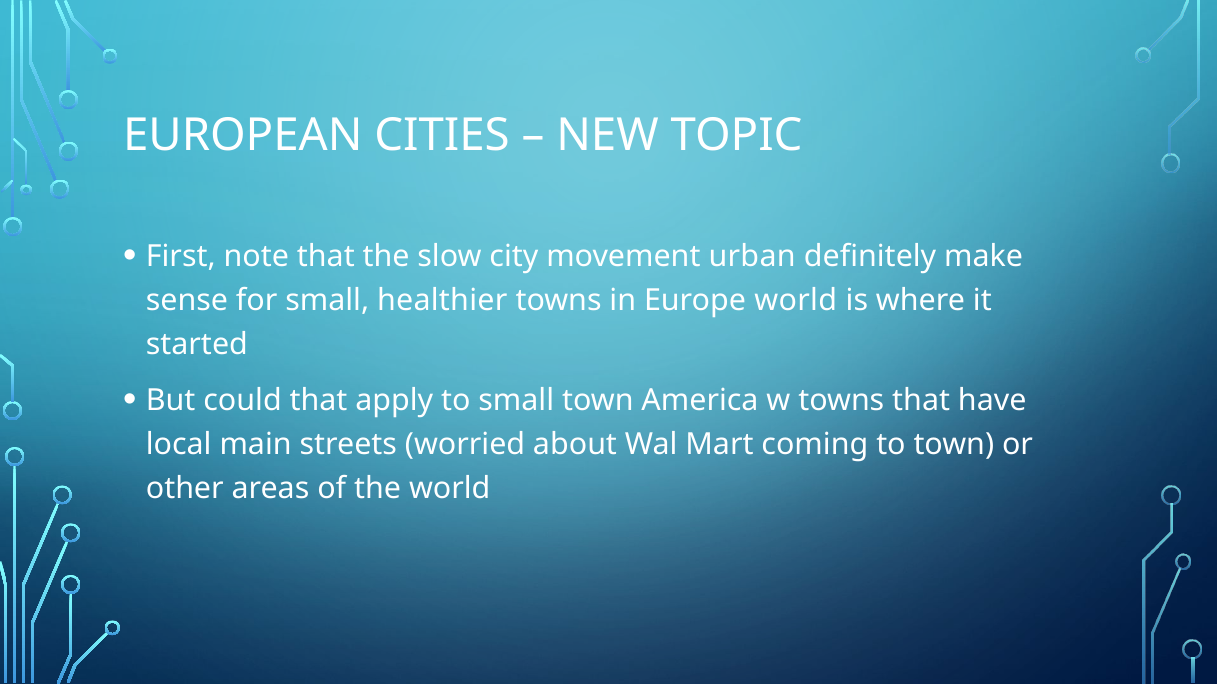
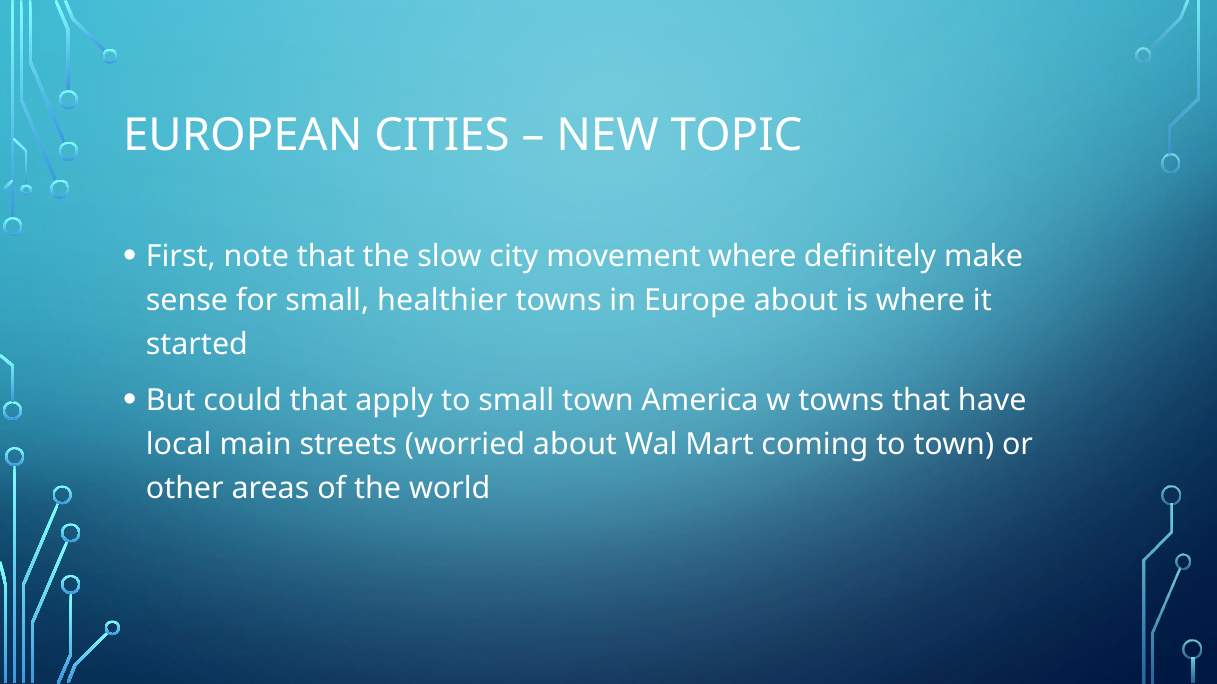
movement urban: urban -> where
Europe world: world -> about
